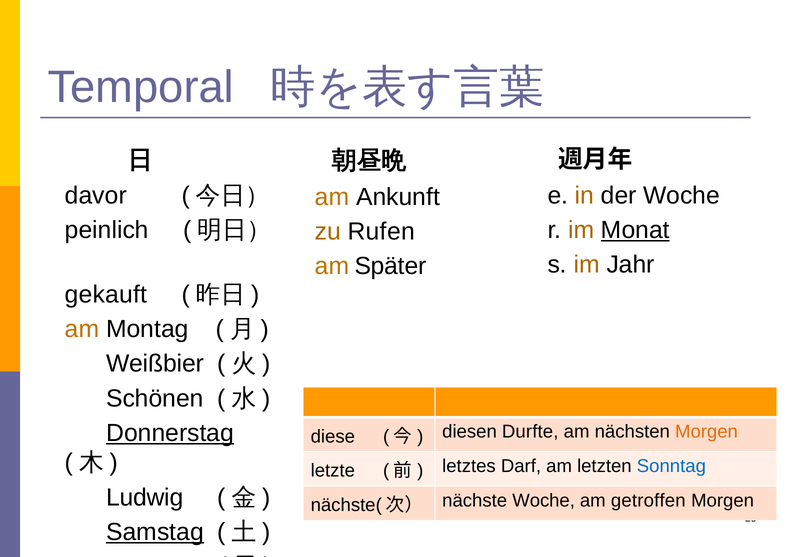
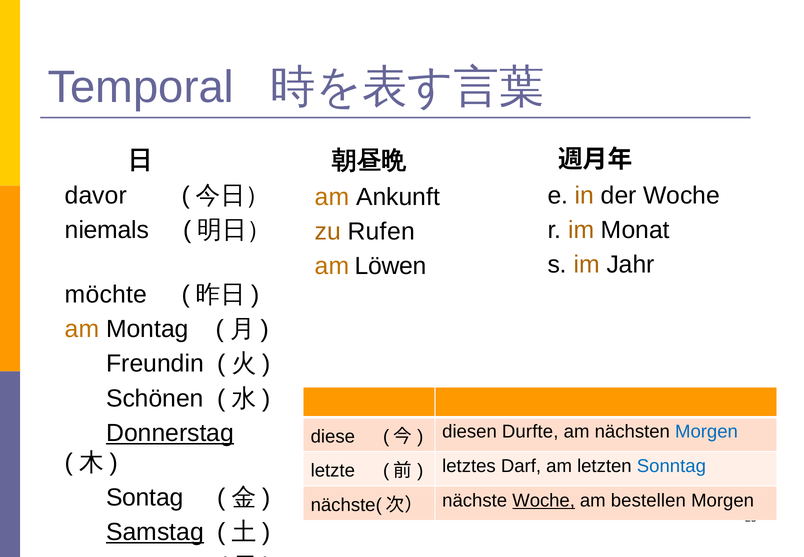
peinlich: peinlich -> niemals
Monat underline: present -> none
Später: Später -> Löwen
gekauft: gekauft -> möchte
Weißbier: Weißbier -> Freundin
Morgen at (706, 431) colour: orange -> blue
Ludwig: Ludwig -> Sontag
Woche at (544, 500) underline: none -> present
getroffen: getroffen -> bestellen
